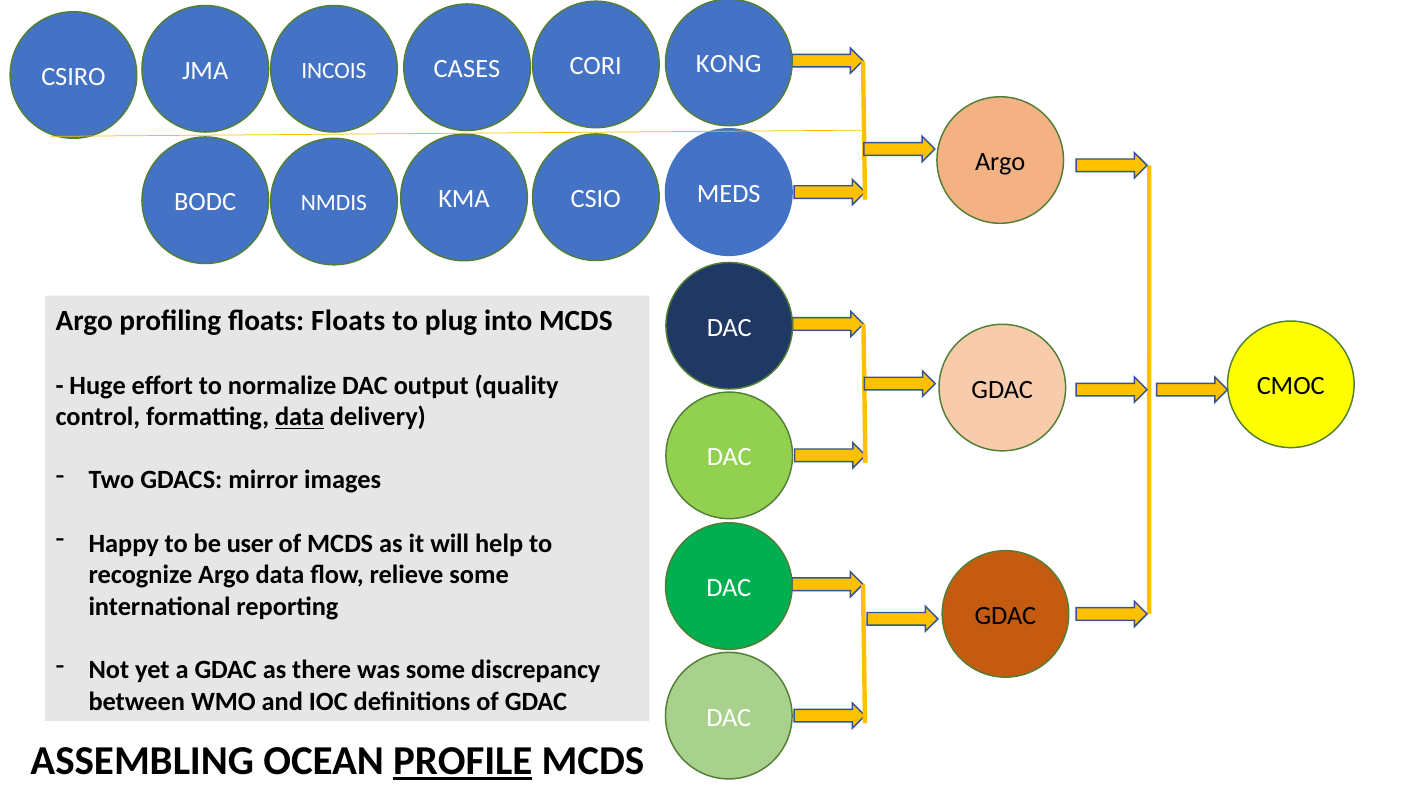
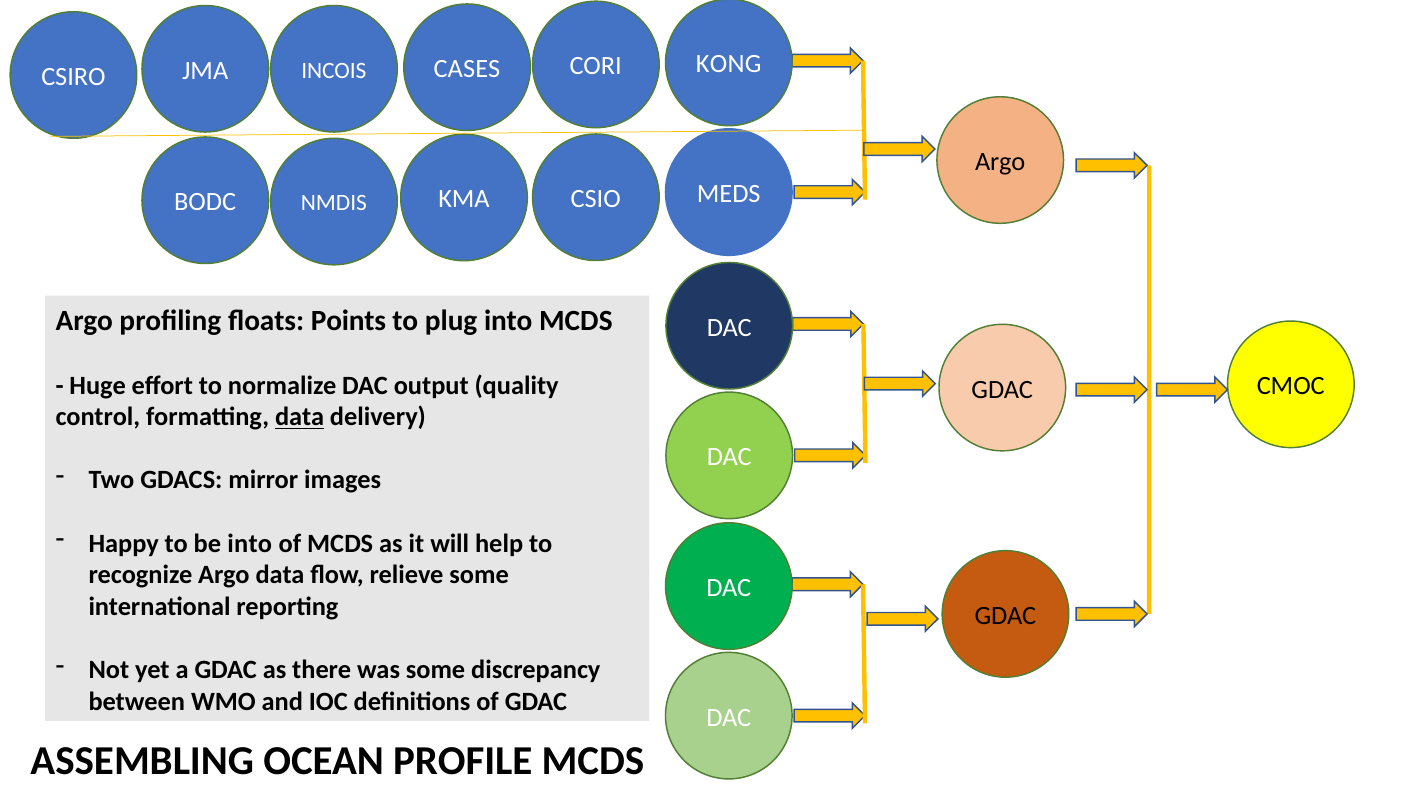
floats Floats: Floats -> Points
be user: user -> into
PROFILE underline: present -> none
